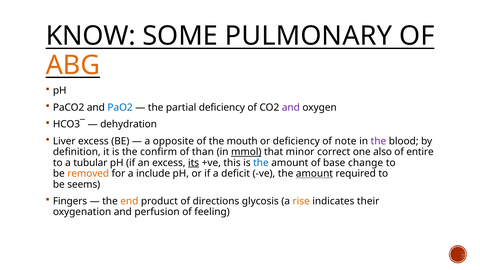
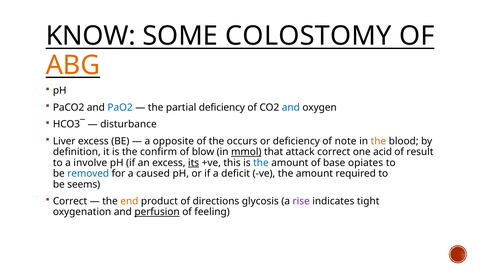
PULMONARY: PULMONARY -> COLOSTOMY
and at (291, 107) colour: purple -> blue
dehydration: dehydration -> disturbance
mouth: mouth -> occurs
the at (378, 141) colour: purple -> orange
than: than -> blow
minor: minor -> attack
also: also -> acid
entire: entire -> result
tubular: tubular -> involve
change: change -> opiates
removed colour: orange -> blue
include: include -> caused
amount at (314, 174) underline: present -> none
Fingers at (70, 201): Fingers -> Correct
rise colour: orange -> purple
their: their -> tight
perfusion underline: none -> present
